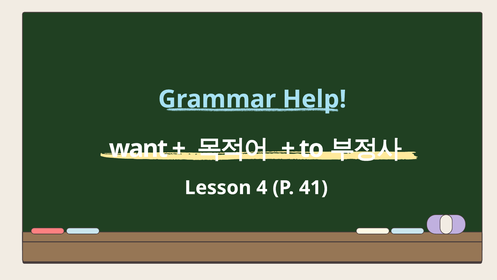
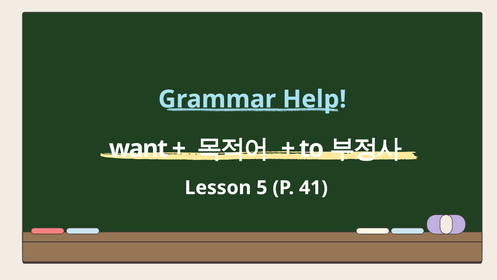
4: 4 -> 5
